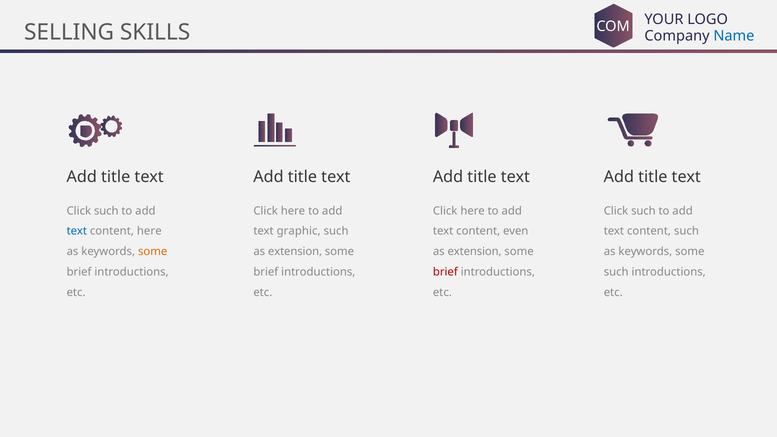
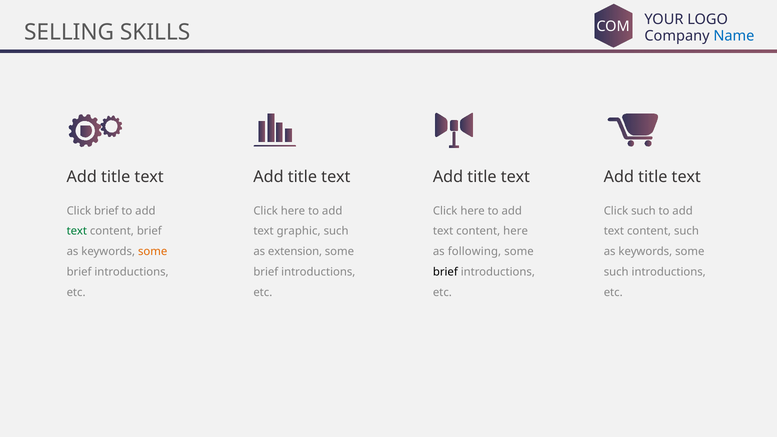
such at (106, 211): such -> brief
text at (77, 231) colour: blue -> green
content here: here -> brief
content even: even -> here
extension at (475, 252): extension -> following
brief at (445, 272) colour: red -> black
